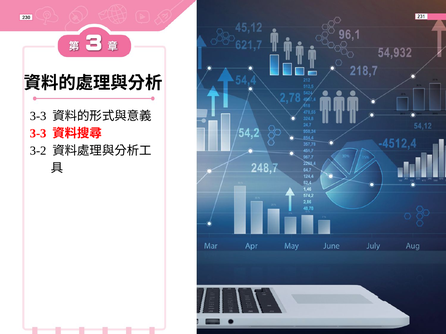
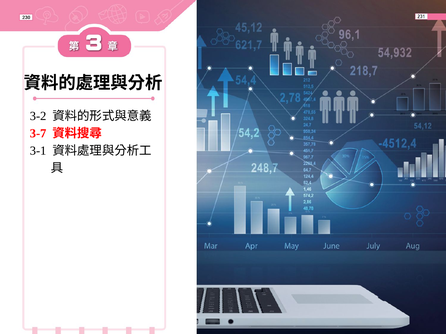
3-3 at (38, 116): 3-3 -> 3-2
3-3 at (38, 134): 3-3 -> 3-7
3-2: 3-2 -> 3-1
